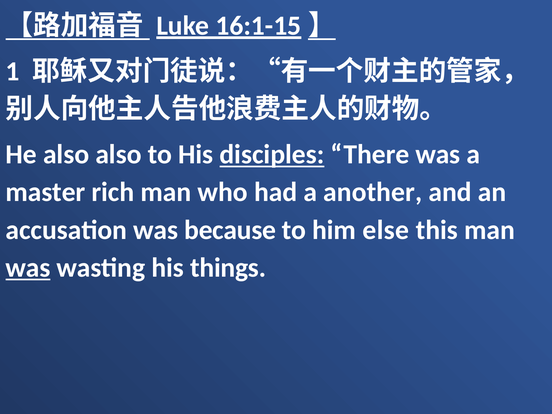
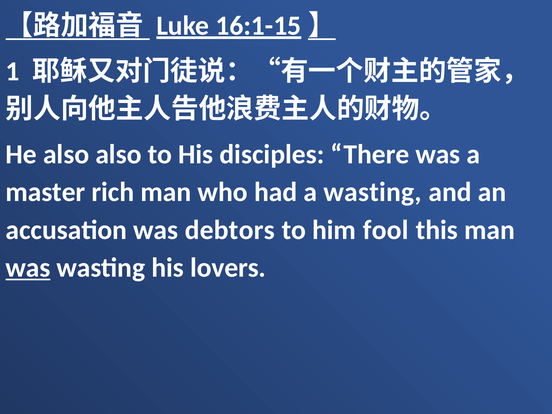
disciples underline: present -> none
a another: another -> wasting
because: because -> debtors
else: else -> fool
things: things -> lovers
